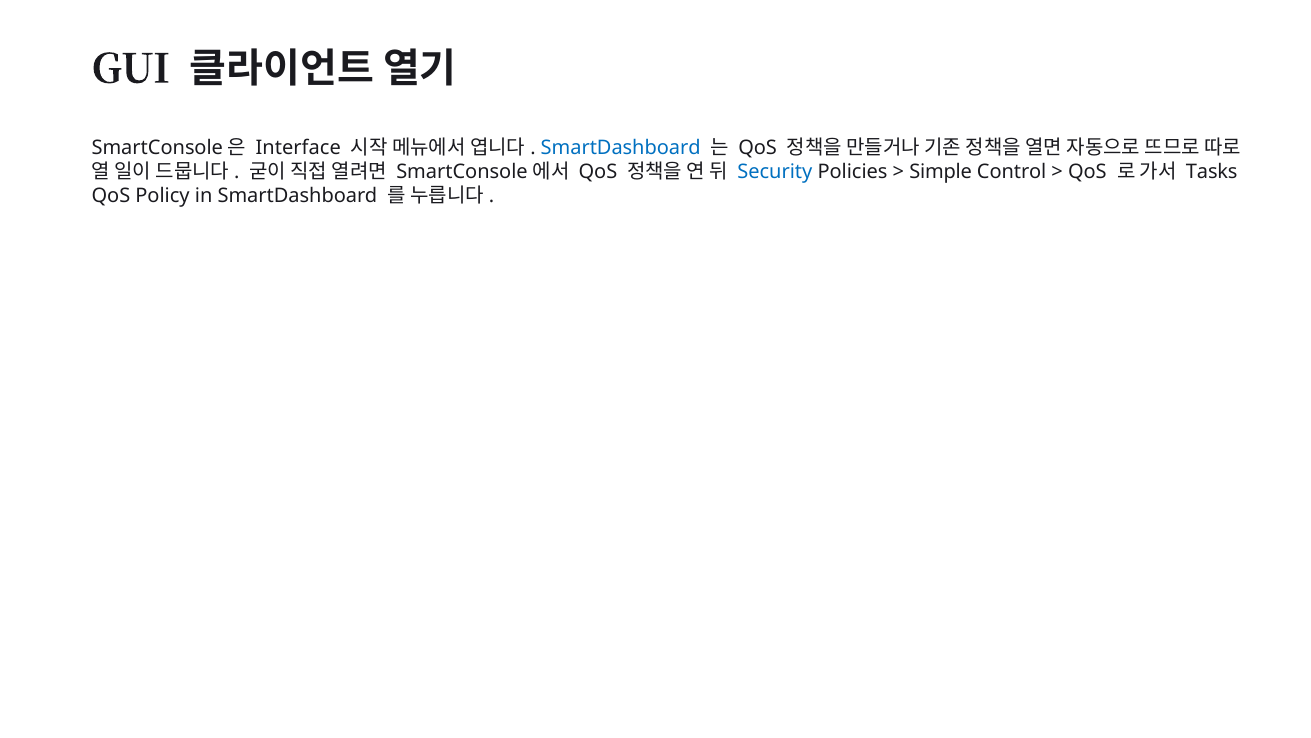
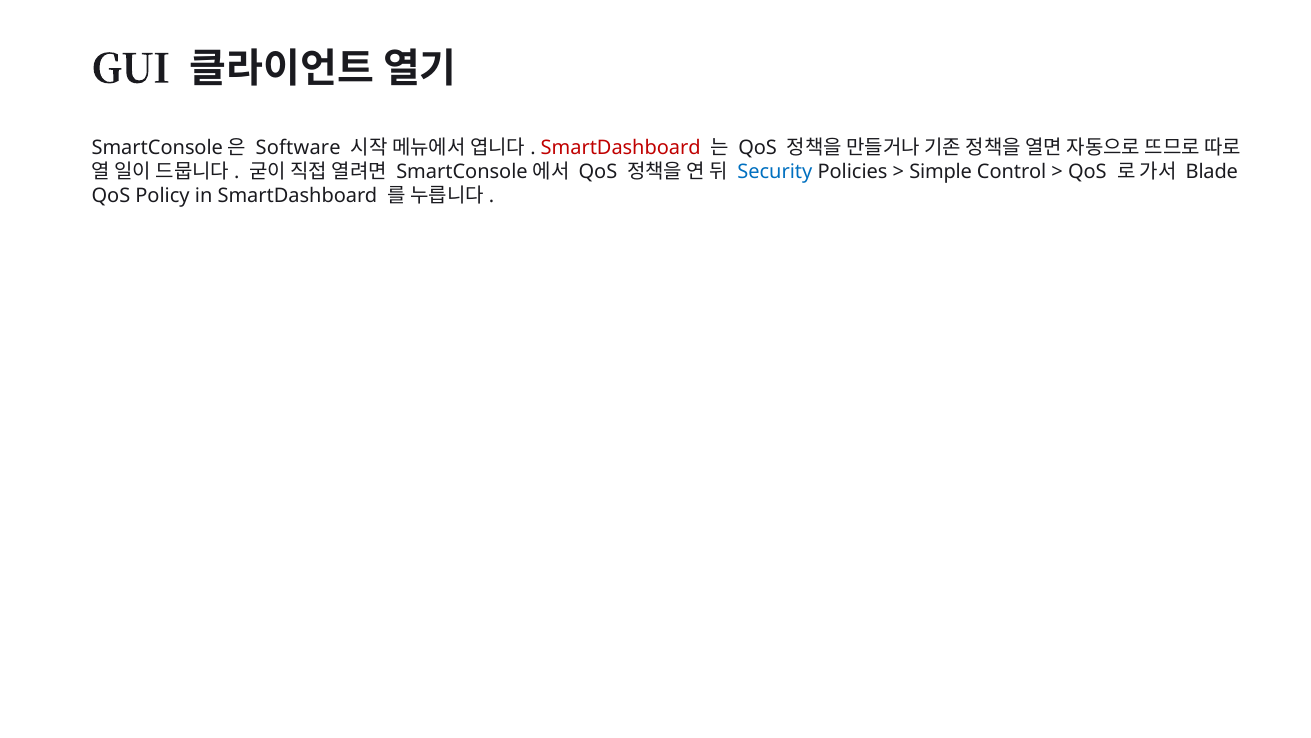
Interface: Interface -> Software
SmartDashboard at (621, 148) colour: blue -> red
Tasks: Tasks -> Blade
